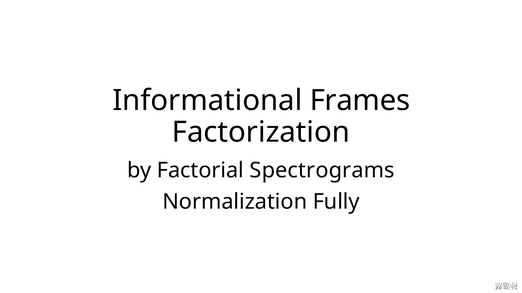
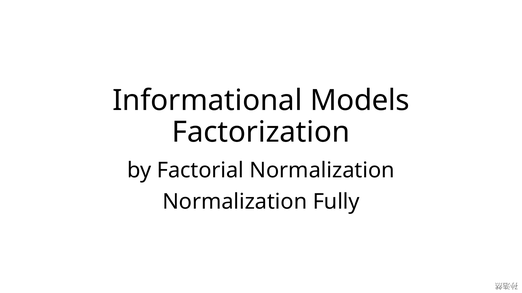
Frames: Frames -> Models
Factorial Spectrograms: Spectrograms -> Normalization
